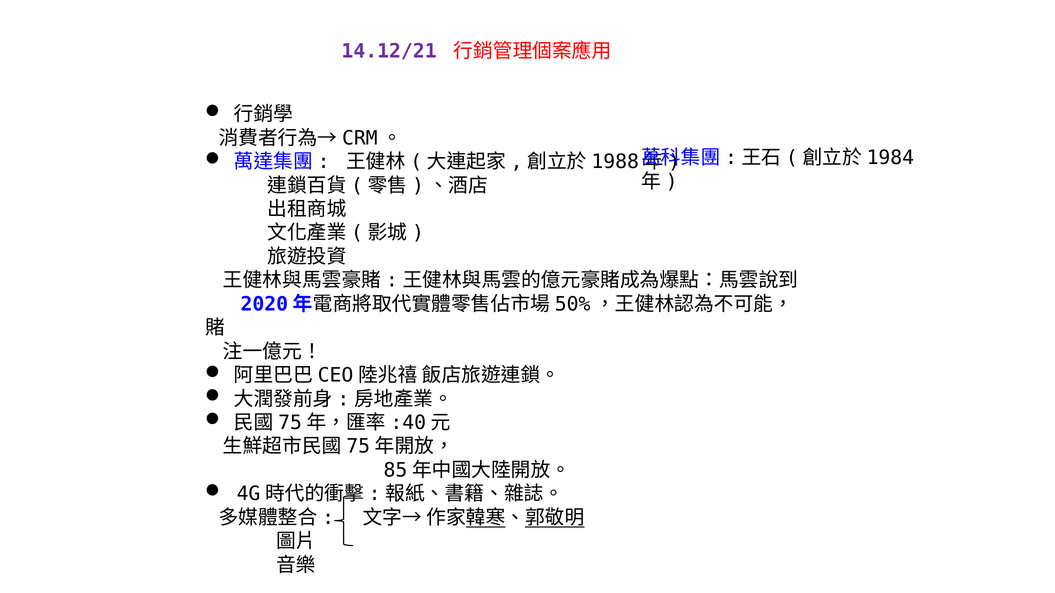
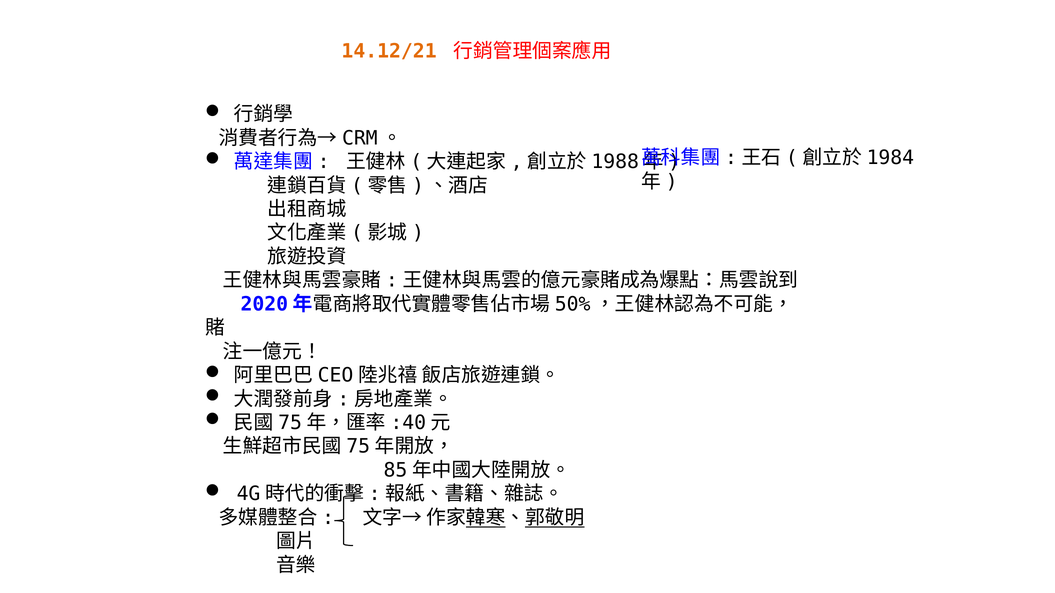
14.12/21 colour: purple -> orange
